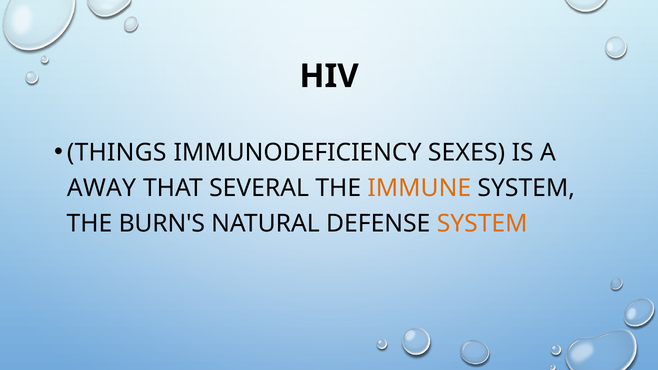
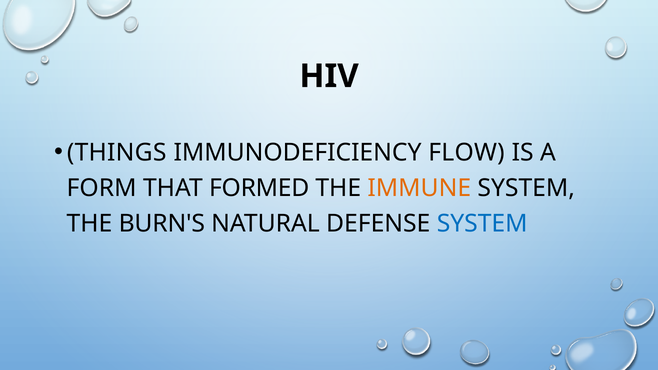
SEXES: SEXES -> FLOW
AWAY: AWAY -> FORM
SEVERAL: SEVERAL -> FORMED
SYSTEM at (482, 224) colour: orange -> blue
